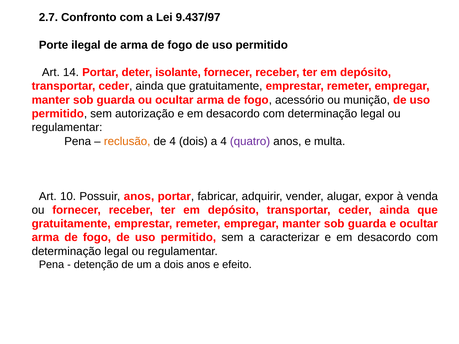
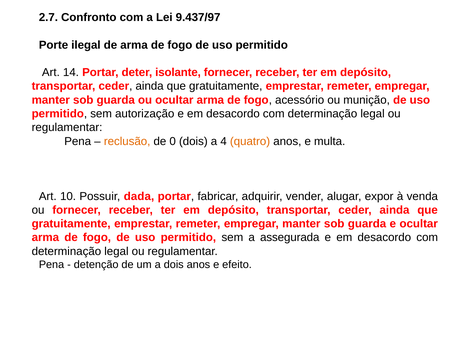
de 4: 4 -> 0
quatro colour: purple -> orange
Possuir anos: anos -> dada
caracterizar: caracterizar -> assegurada
